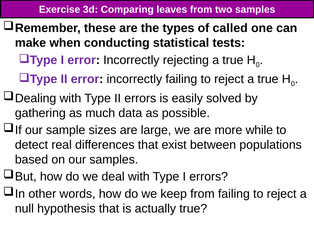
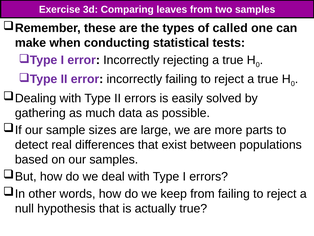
while: while -> parts
